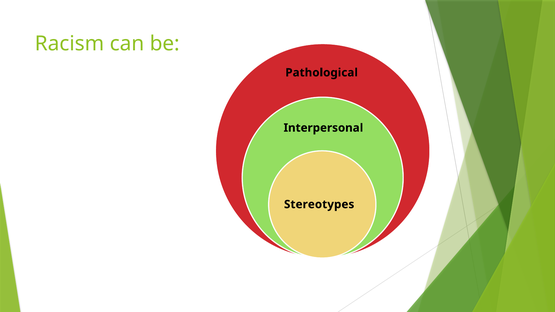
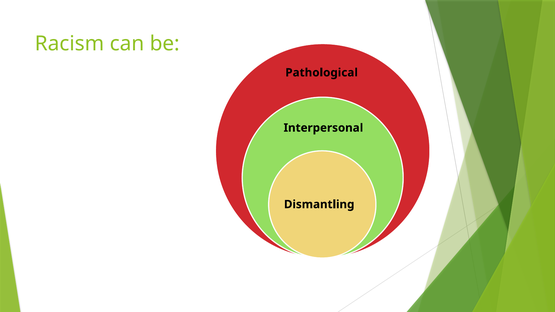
Stereotypes: Stereotypes -> Dismantling
